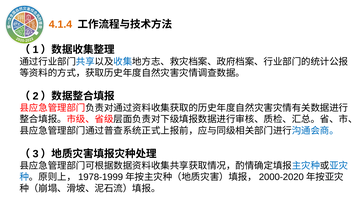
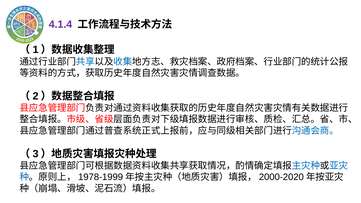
4.1.4 colour: orange -> purple
